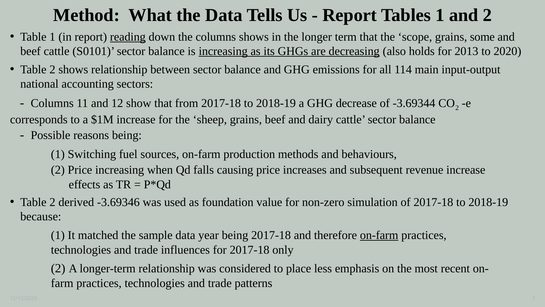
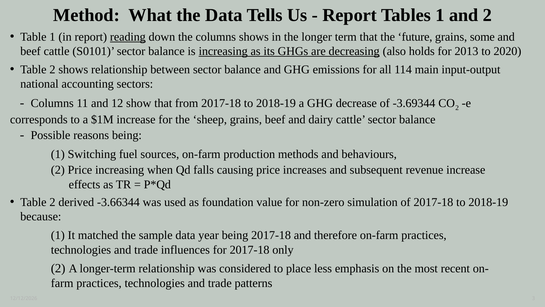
scope: scope -> future
-3.69346: -3.69346 -> -3.66344
on-farm at (379, 235) underline: present -> none
